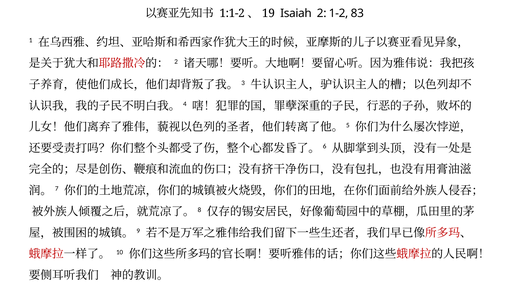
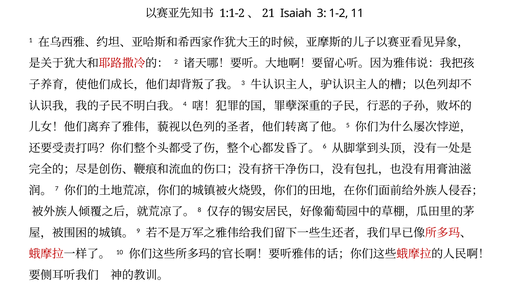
19: 19 -> 21
Isaiah 2: 2 -> 3
83: 83 -> 11
